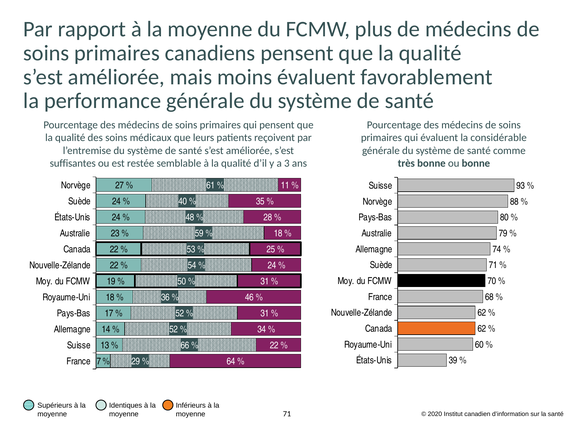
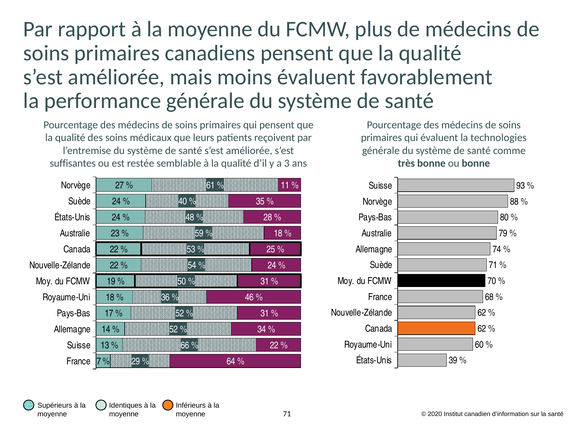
considérable: considérable -> technologies
